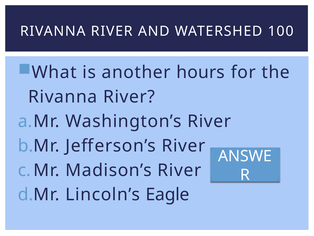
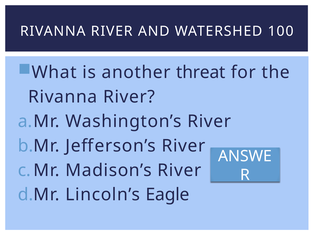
hours: hours -> threat
